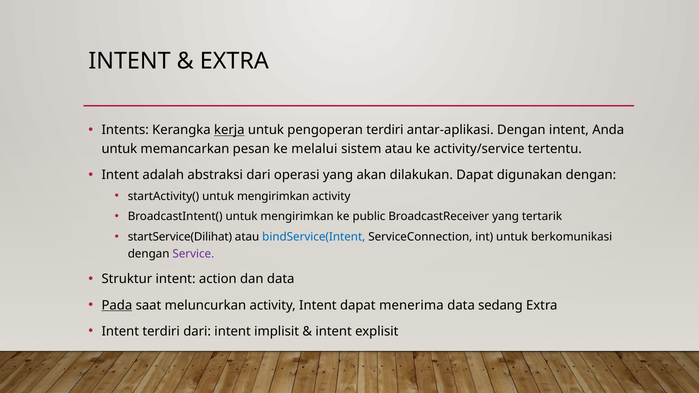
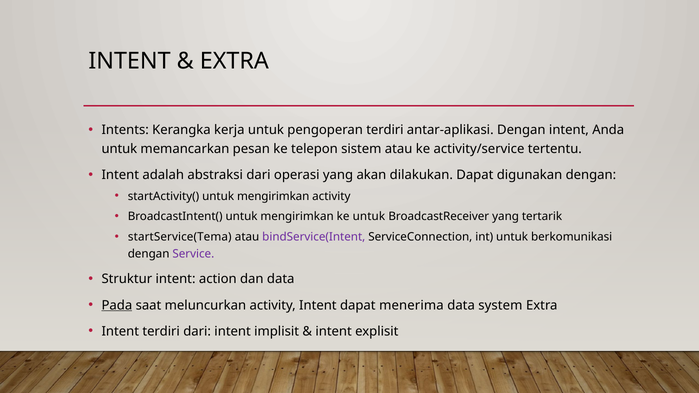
kerja underline: present -> none
melalui: melalui -> telepon
ke public: public -> untuk
startService(Dilihat: startService(Dilihat -> startService(Tema
bindService(Intent colour: blue -> purple
sedang: sedang -> system
